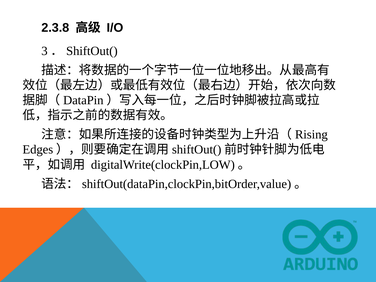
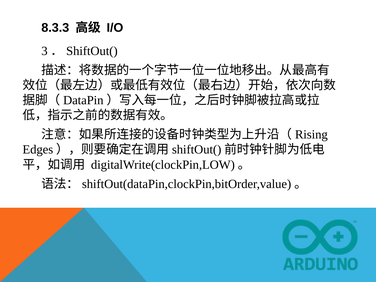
2.3.8: 2.3.8 -> 8.3.3
